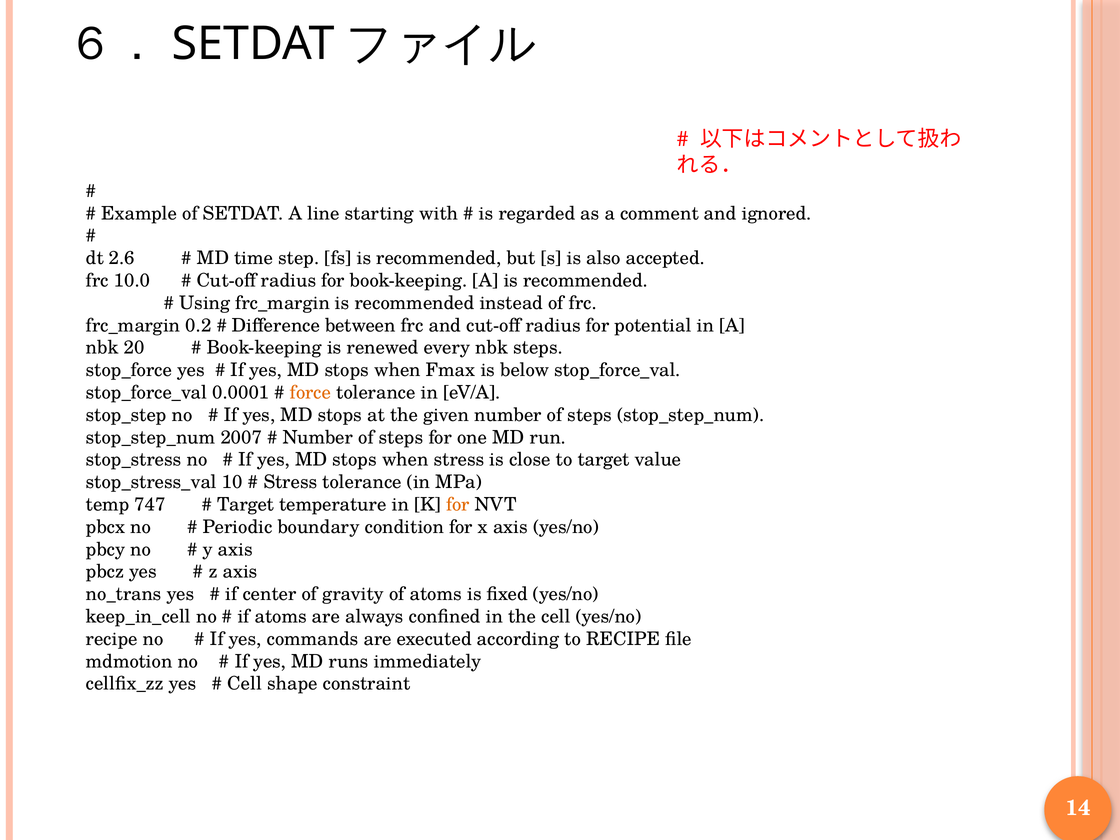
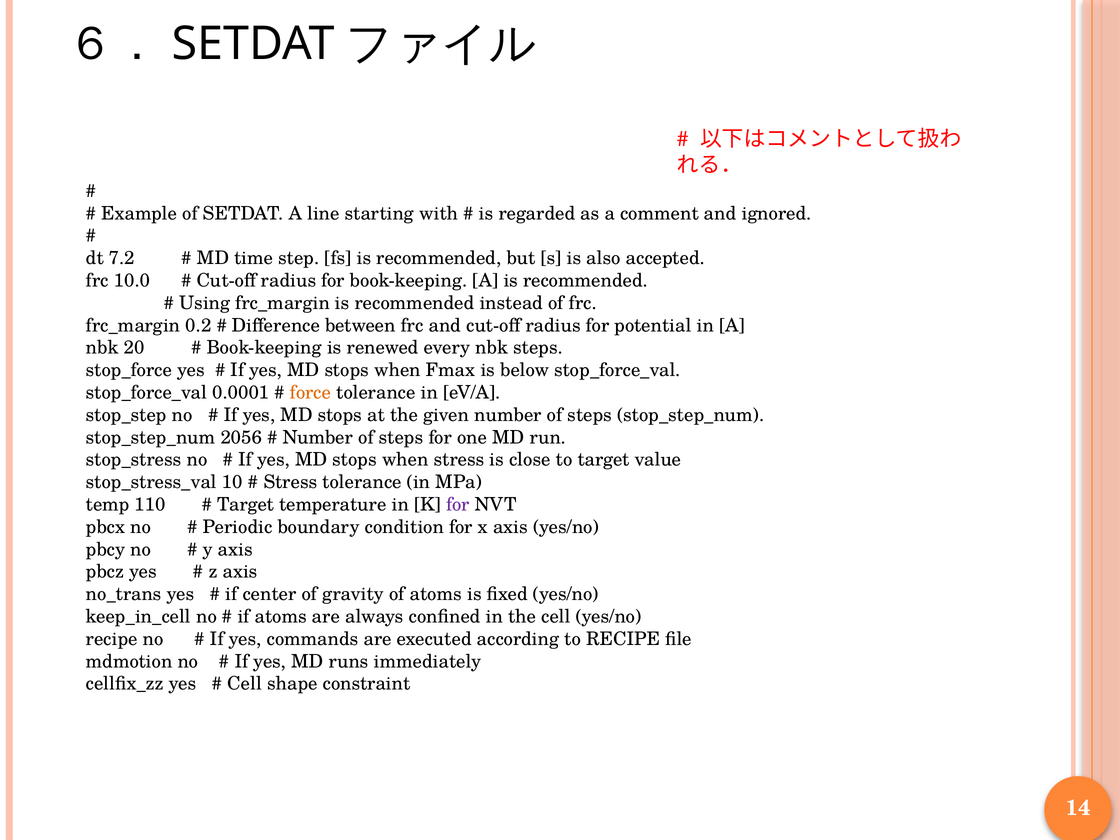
2.6: 2.6 -> 7.2
2007: 2007 -> 2056
747: 747 -> 110
for at (458, 505) colour: orange -> purple
